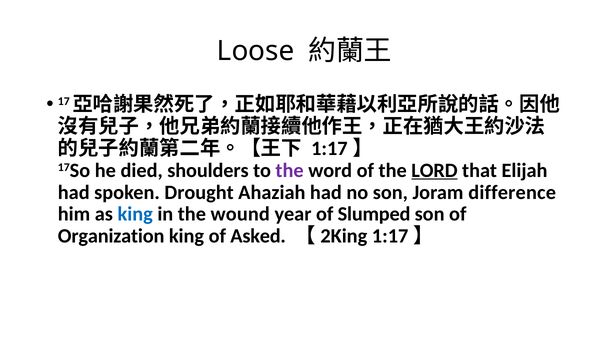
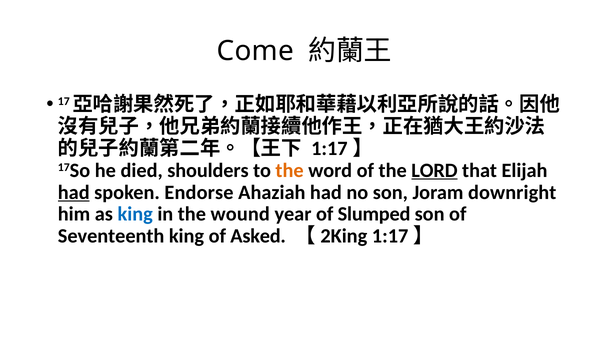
Loose: Loose -> Come
the at (290, 170) colour: purple -> orange
had at (74, 192) underline: none -> present
Drought: Drought -> Endorse
difference: difference -> downright
Organization: Organization -> Seventeenth
